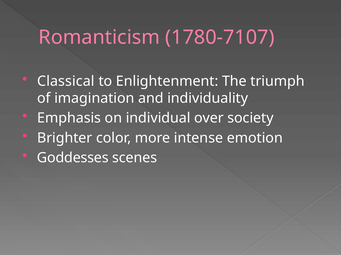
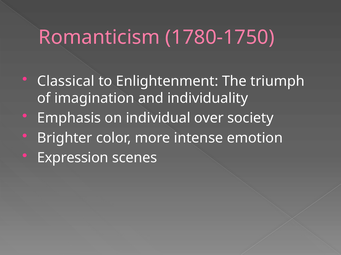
1780-7107: 1780-7107 -> 1780-1750
Goddesses: Goddesses -> Expression
